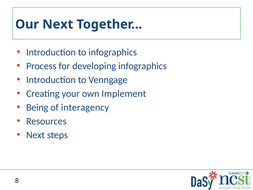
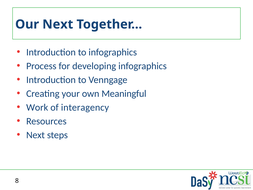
Implement: Implement -> Meaningful
Being: Being -> Work
